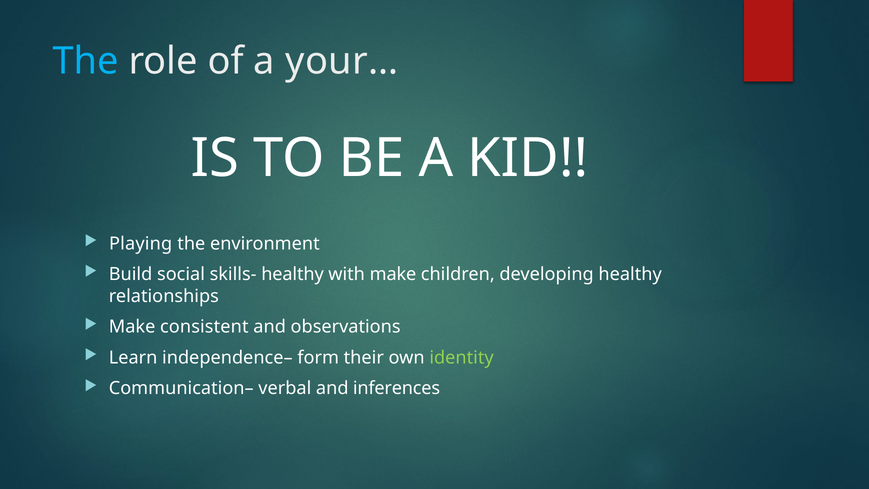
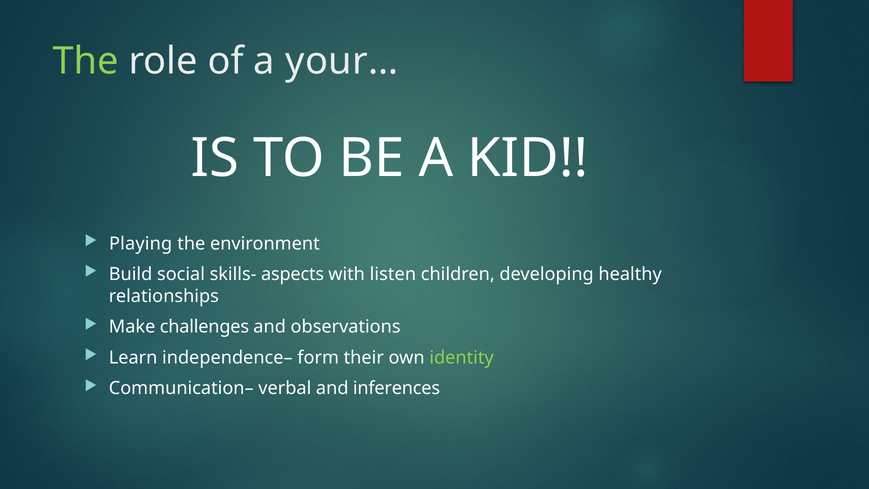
The at (86, 61) colour: light blue -> light green
skills- healthy: healthy -> aspects
with make: make -> listen
consistent: consistent -> challenges
